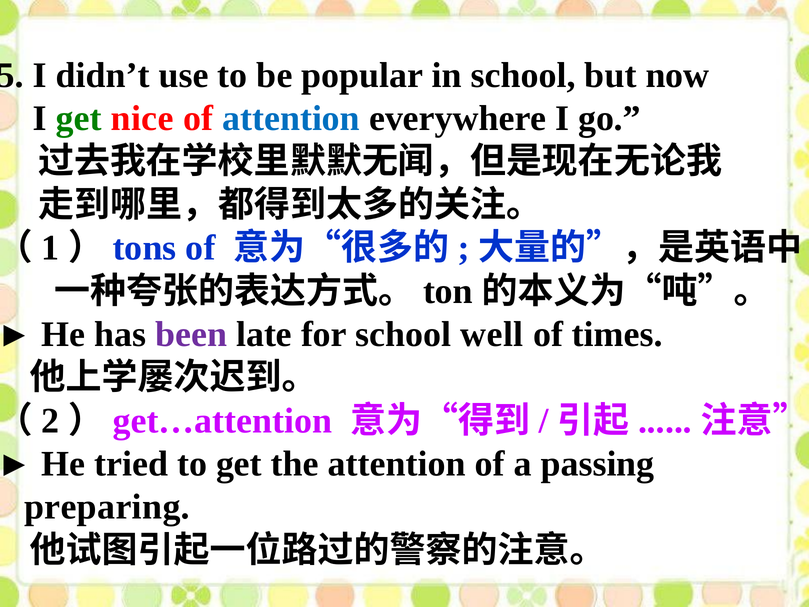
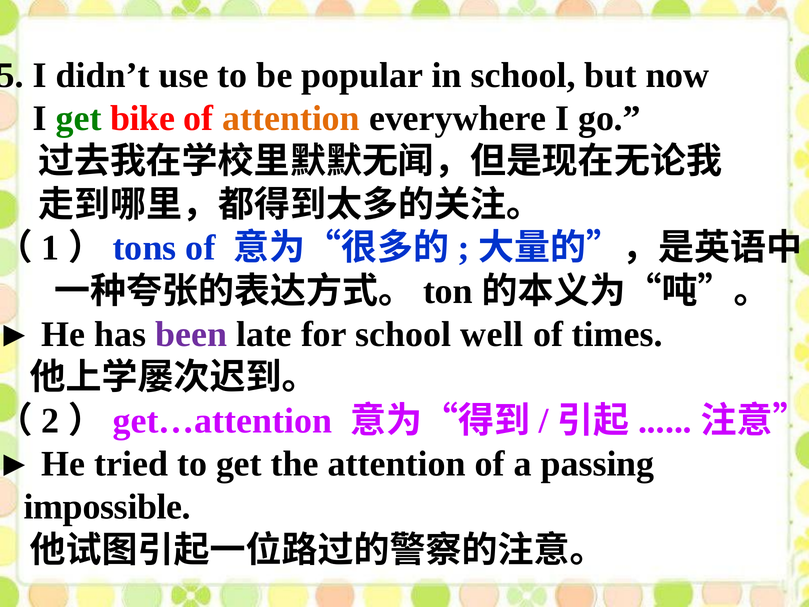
nice: nice -> bike
attention at (291, 118) colour: blue -> orange
preparing: preparing -> impossible
